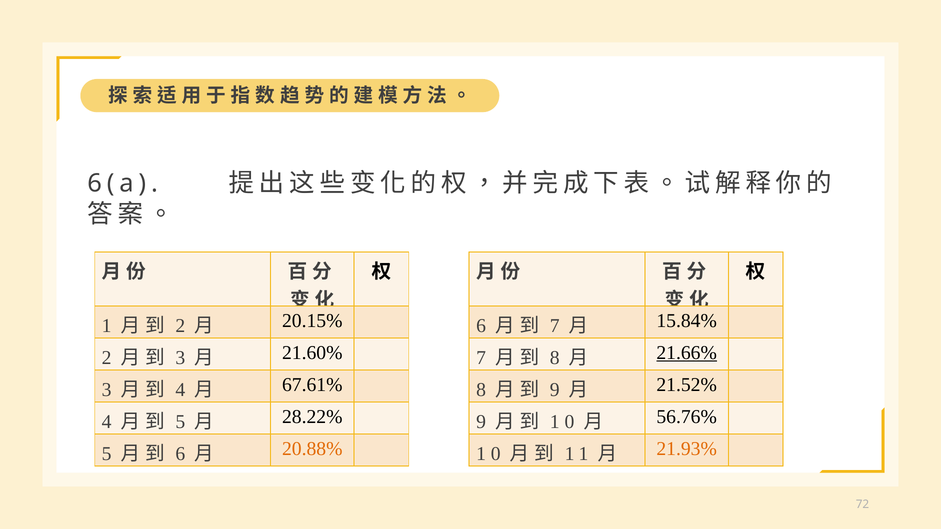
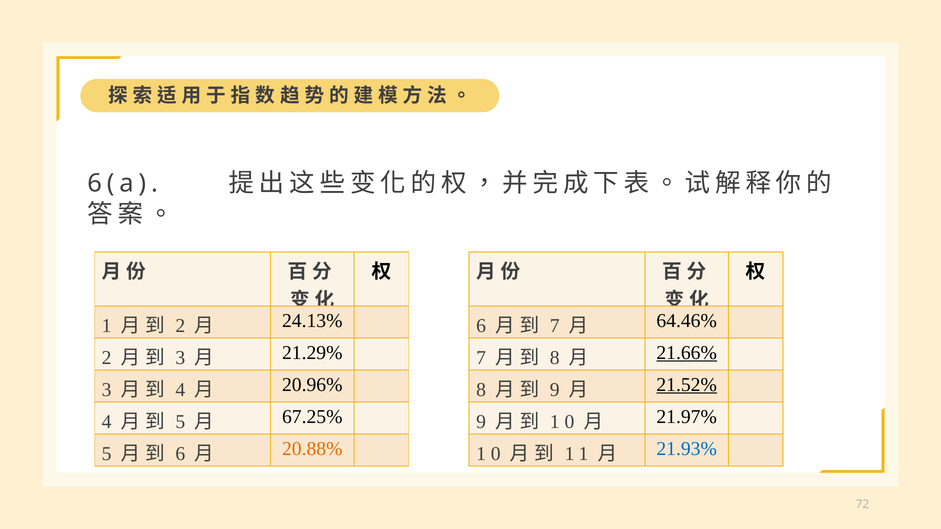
20.15%: 20.15% -> 24.13%
15.84%: 15.84% -> 64.46%
21.60%: 21.60% -> 21.29%
67.61%: 67.61% -> 20.96%
21.52% underline: none -> present
28.22%: 28.22% -> 67.25%
56.76%: 56.76% -> 21.97%
21.93% colour: orange -> blue
